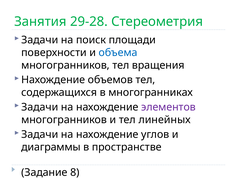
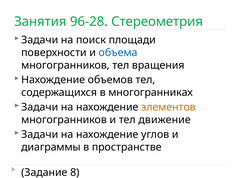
29-28: 29-28 -> 96-28
элементов colour: purple -> orange
линейных: линейных -> движение
